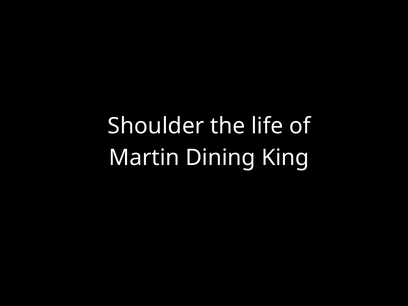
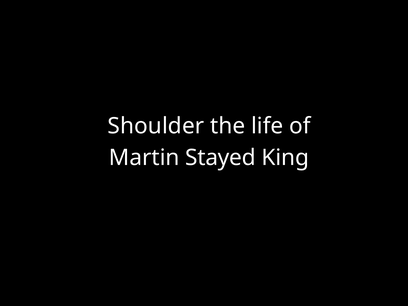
Dining: Dining -> Stayed
